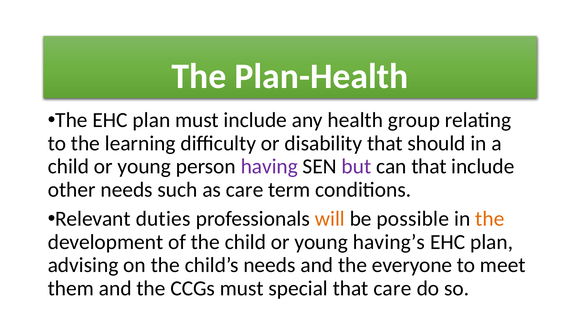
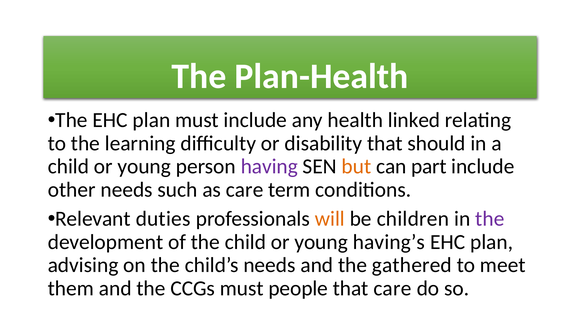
group: group -> linked
but colour: purple -> orange
can that: that -> part
possible: possible -> children
the at (490, 219) colour: orange -> purple
everyone: everyone -> gathered
special: special -> people
